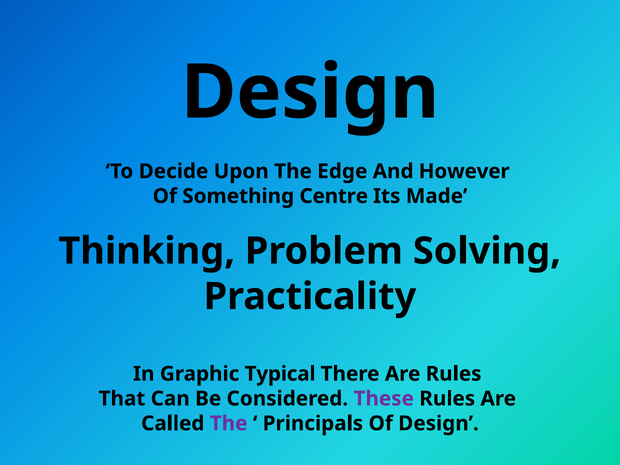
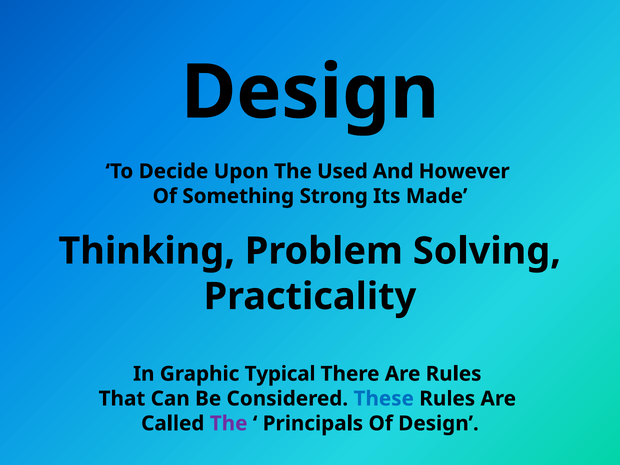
Edge: Edge -> Used
Centre: Centre -> Strong
These colour: purple -> blue
